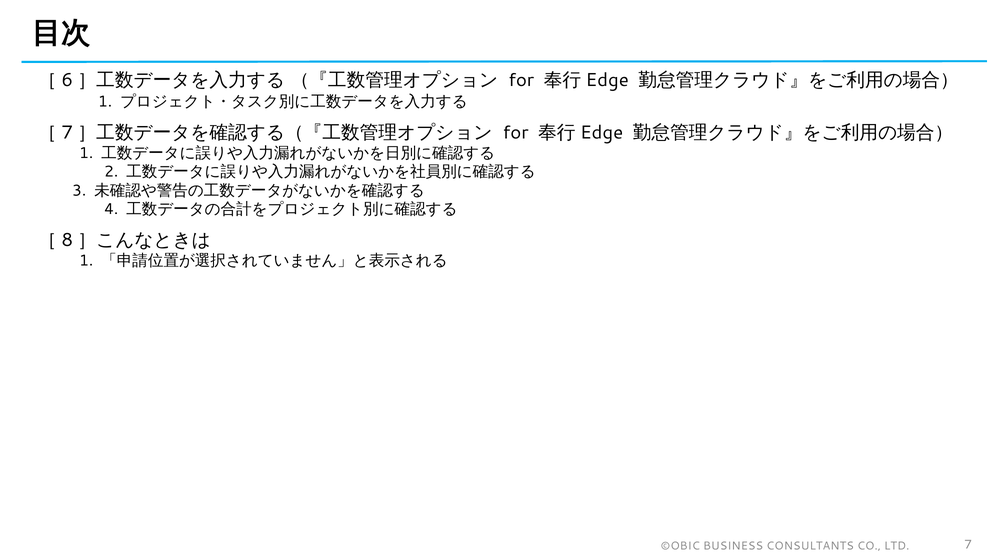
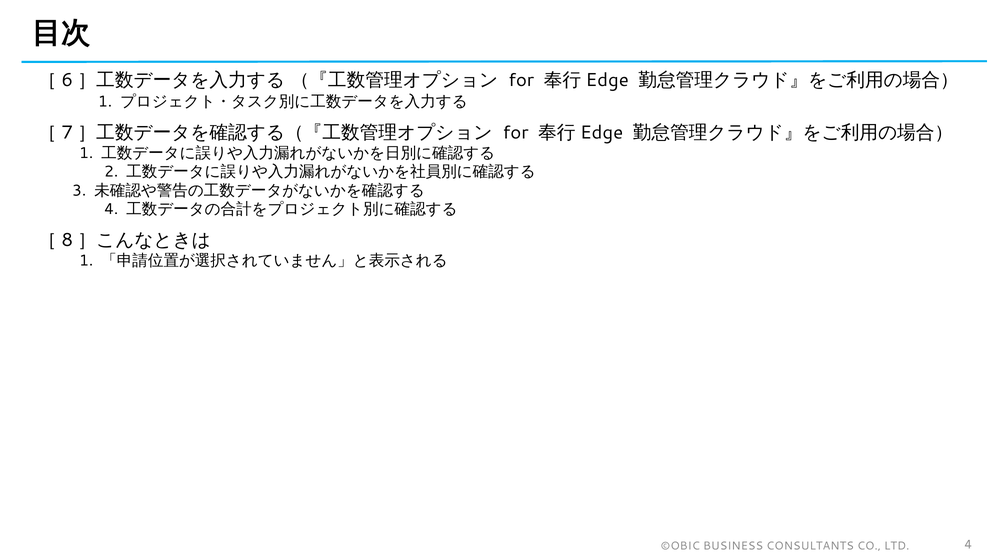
LTD 7: 7 -> 4
